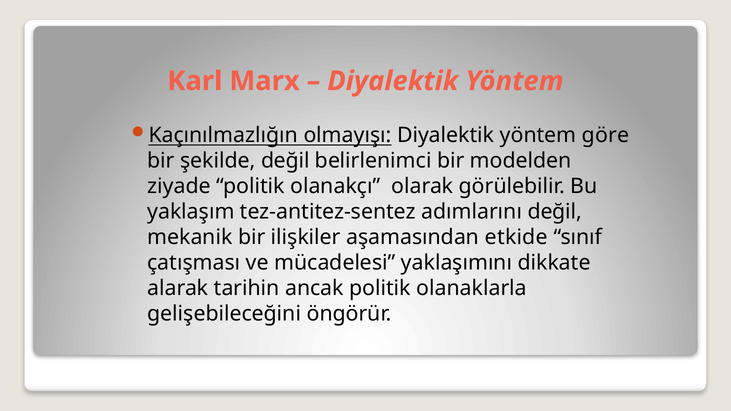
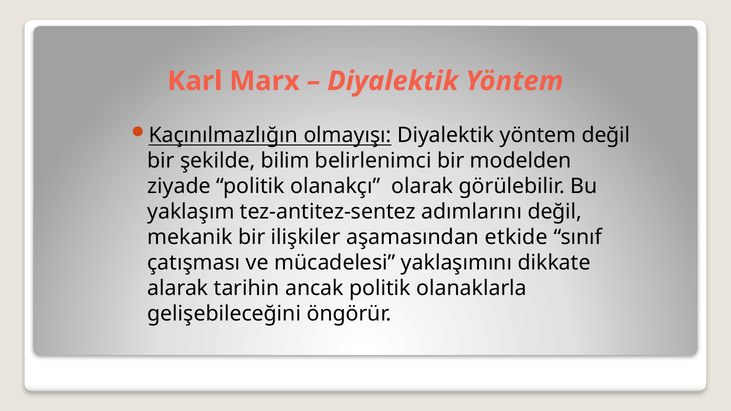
yöntem göre: göre -> değil
şekilde değil: değil -> bilim
